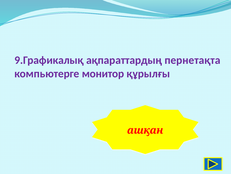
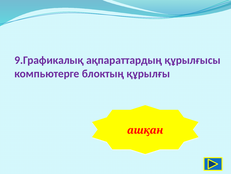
пернетақта: пернетақта -> құрылғысы
монитор: монитор -> блоктың
